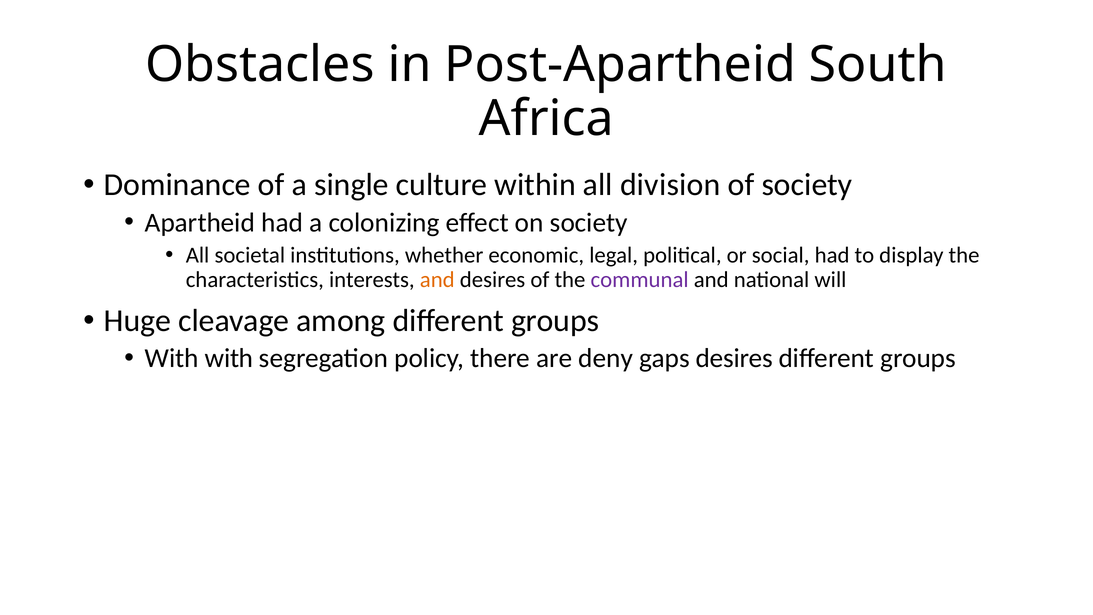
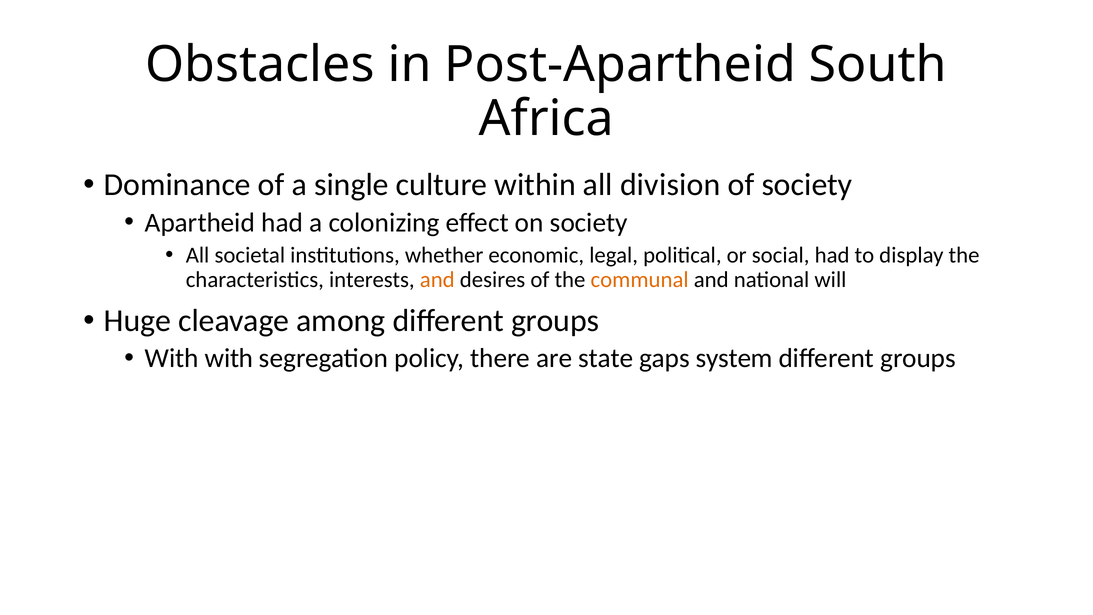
communal colour: purple -> orange
deny: deny -> state
gaps desires: desires -> system
